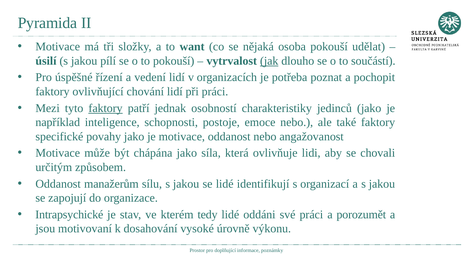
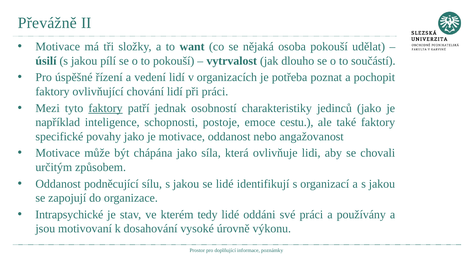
Pyramida: Pyramida -> Převážně
jak underline: present -> none
emoce nebo: nebo -> cestu
manažerům: manažerům -> podněcující
porozumět: porozumět -> používány
